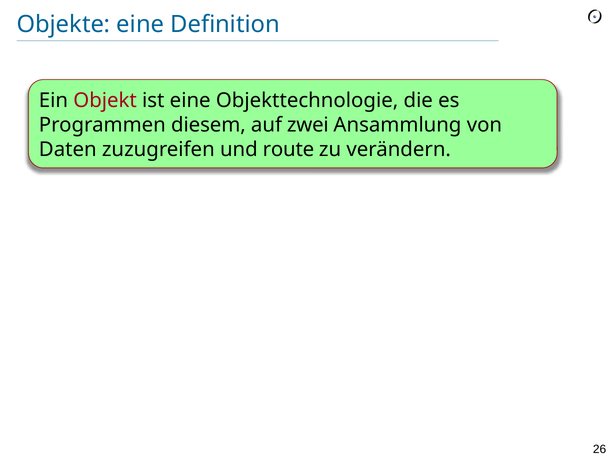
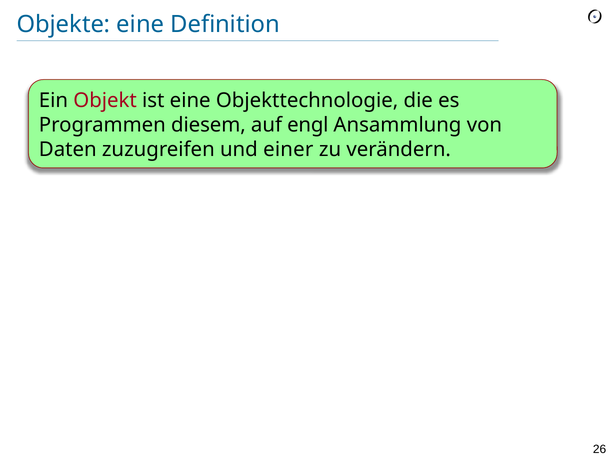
zwei: zwei -> engl
route: route -> einer
